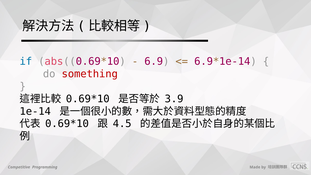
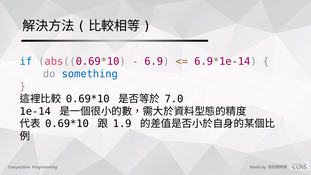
something colour: red -> blue
3.9: 3.9 -> 7.0
4.5: 4.5 -> 1.9
